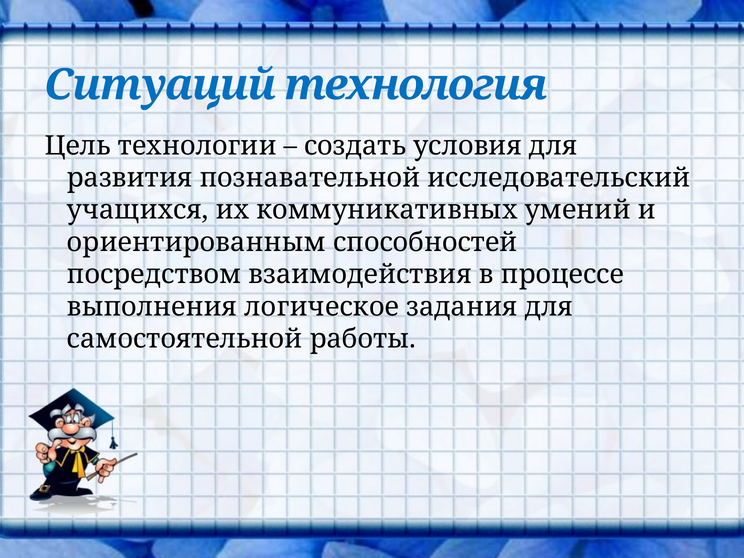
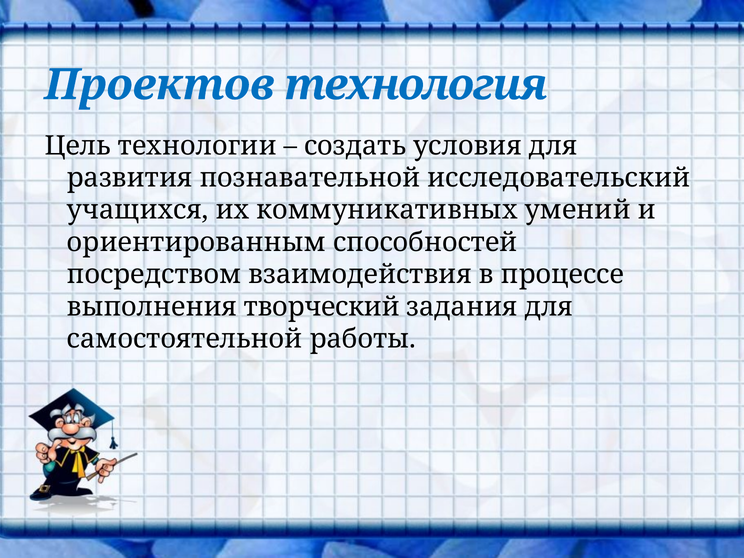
Ситуаций: Ситуаций -> Проектов
логическое: логическое -> творческий
